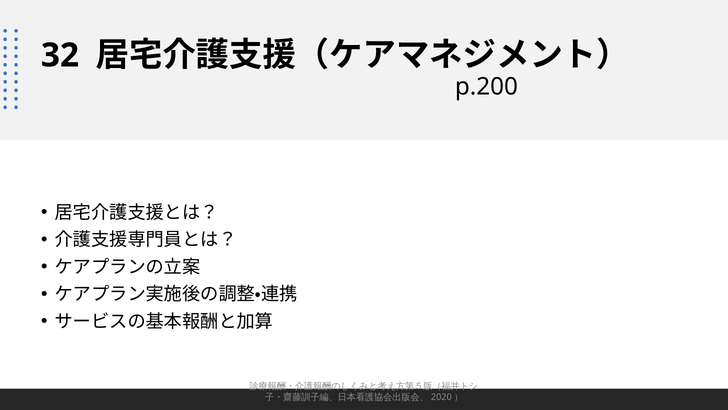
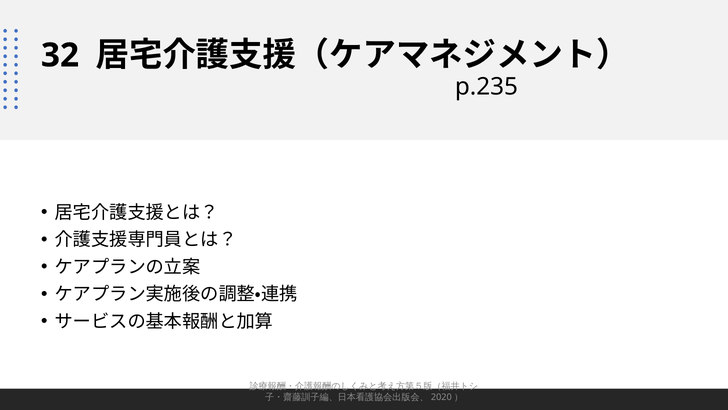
p.200: p.200 -> p.235
